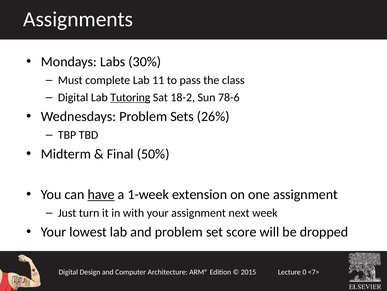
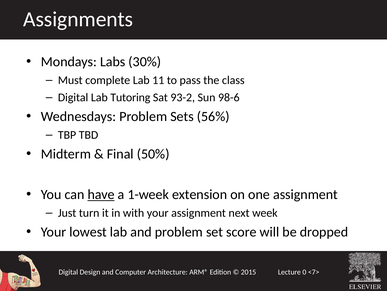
Tutoring underline: present -> none
18-2: 18-2 -> 93-2
78-6: 78-6 -> 98-6
26%: 26% -> 56%
